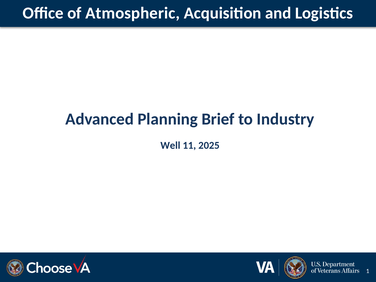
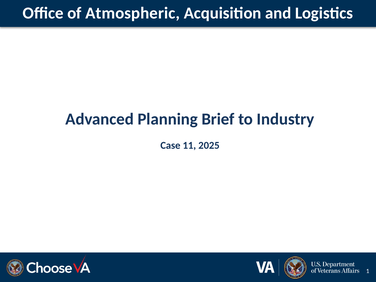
Well: Well -> Case
